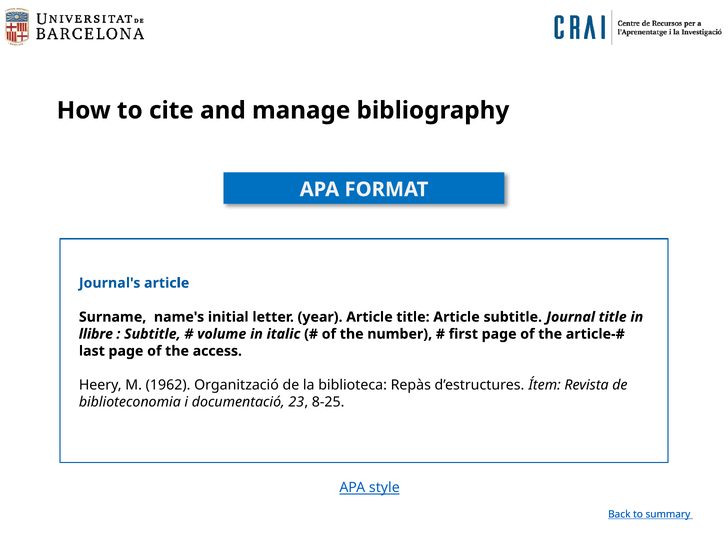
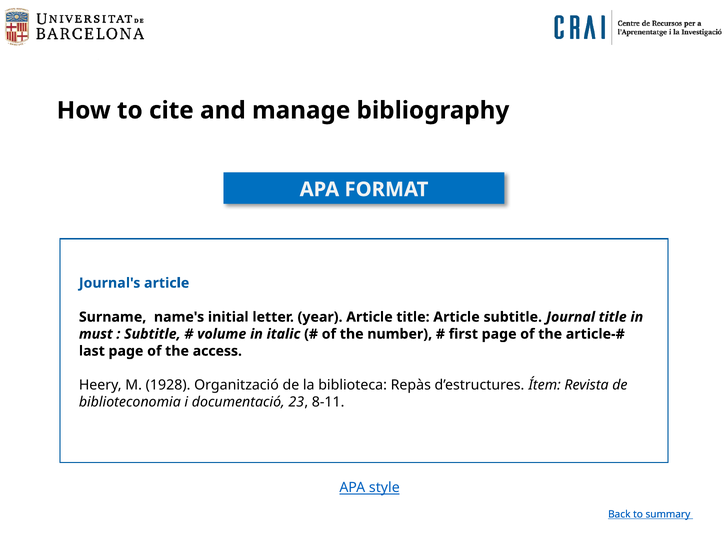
llibre: llibre -> must
1962: 1962 -> 1928
8-25: 8-25 -> 8-11
